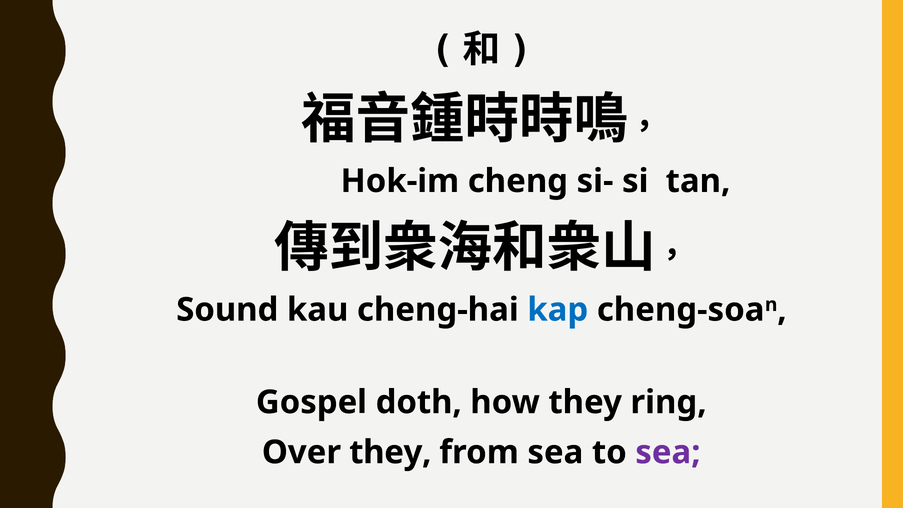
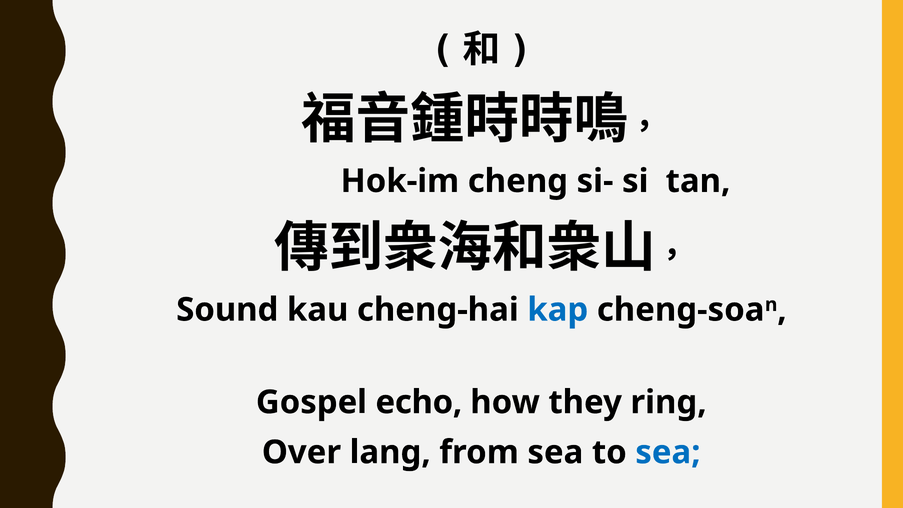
doth: doth -> echo
Over they: they -> lang
sea at (668, 452) colour: purple -> blue
